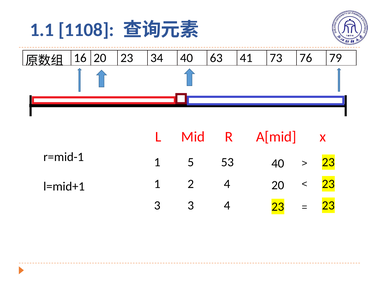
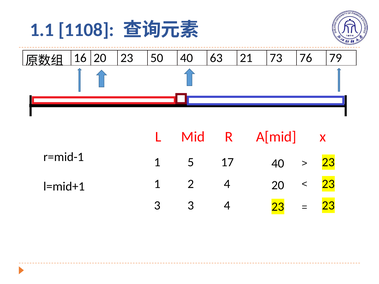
34: 34 -> 50
41: 41 -> 21
53: 53 -> 17
